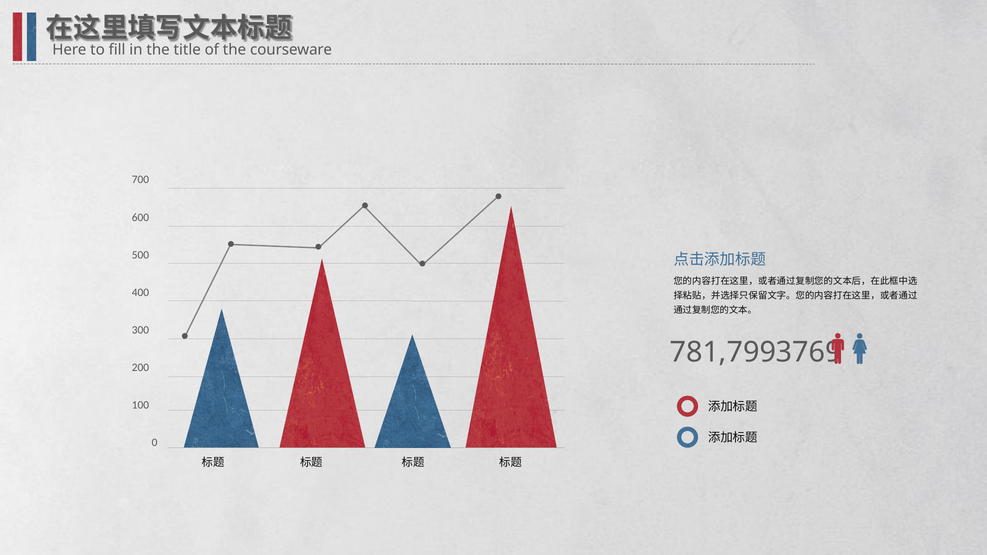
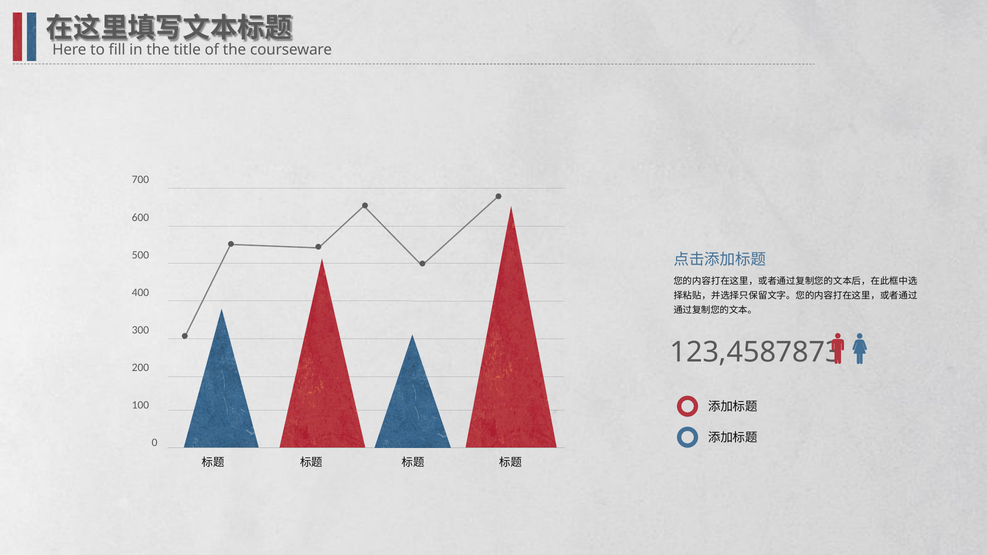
781,7993769: 781,7993769 -> 123,4587873
